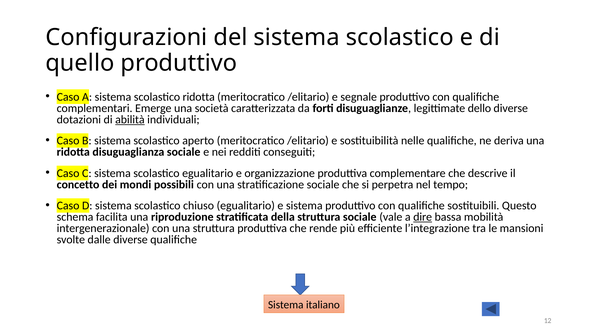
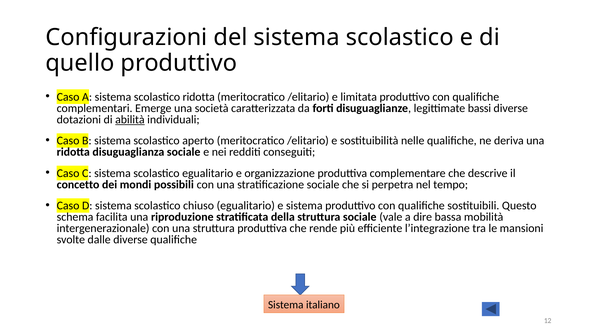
segnale: segnale -> limitata
dello: dello -> bassi
dire underline: present -> none
